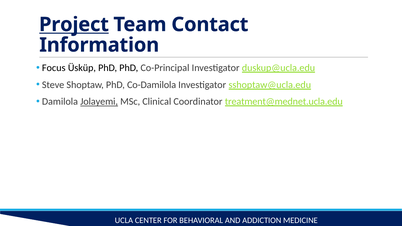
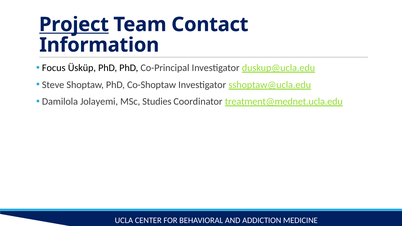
Co-Damilola: Co-Damilola -> Co-Shoptaw
Jolayemi underline: present -> none
Clinical: Clinical -> Studies
